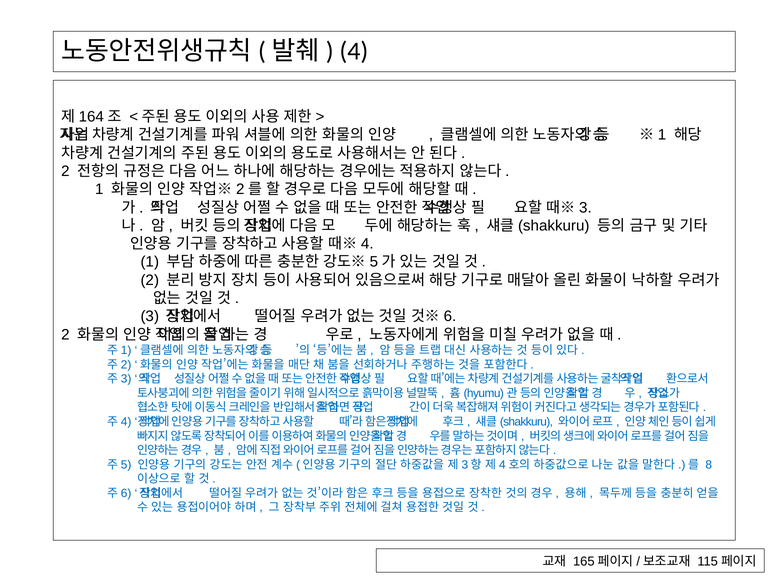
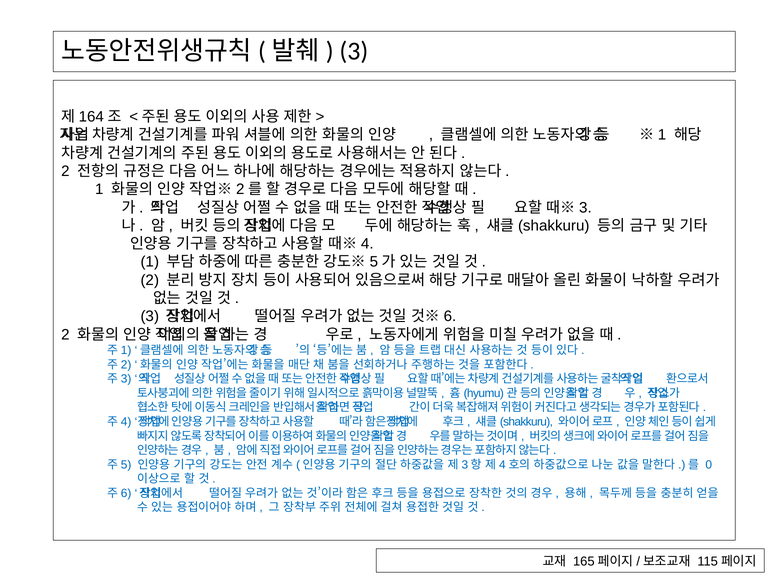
4 at (354, 51): 4 -> 3
8: 8 -> 0
